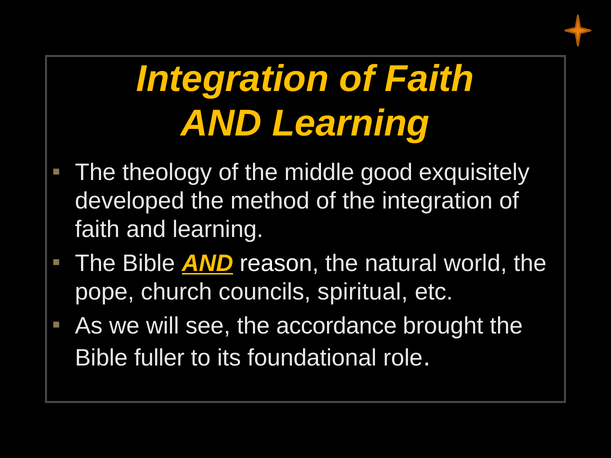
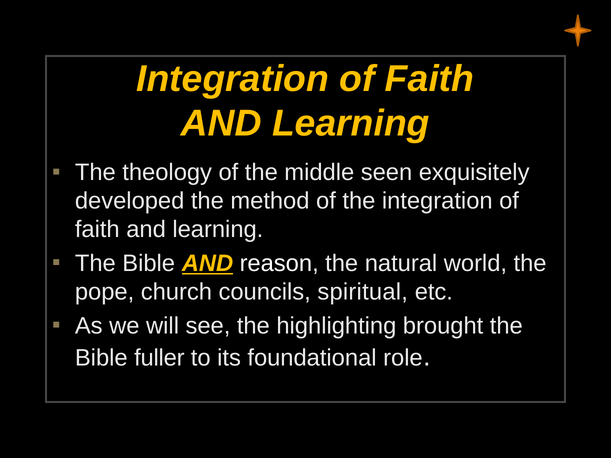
good: good -> seen
accordance: accordance -> highlighting
